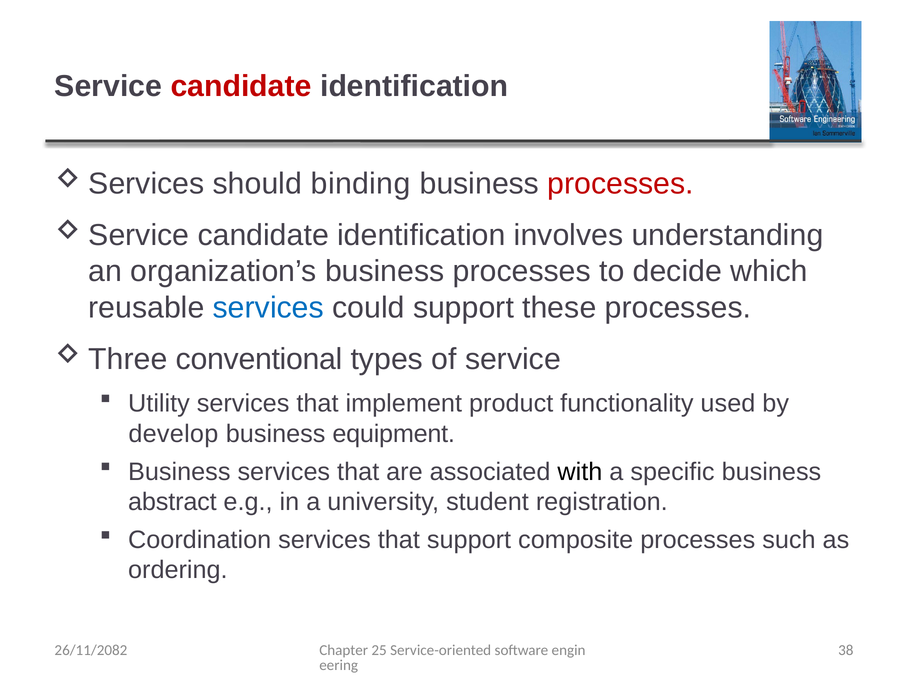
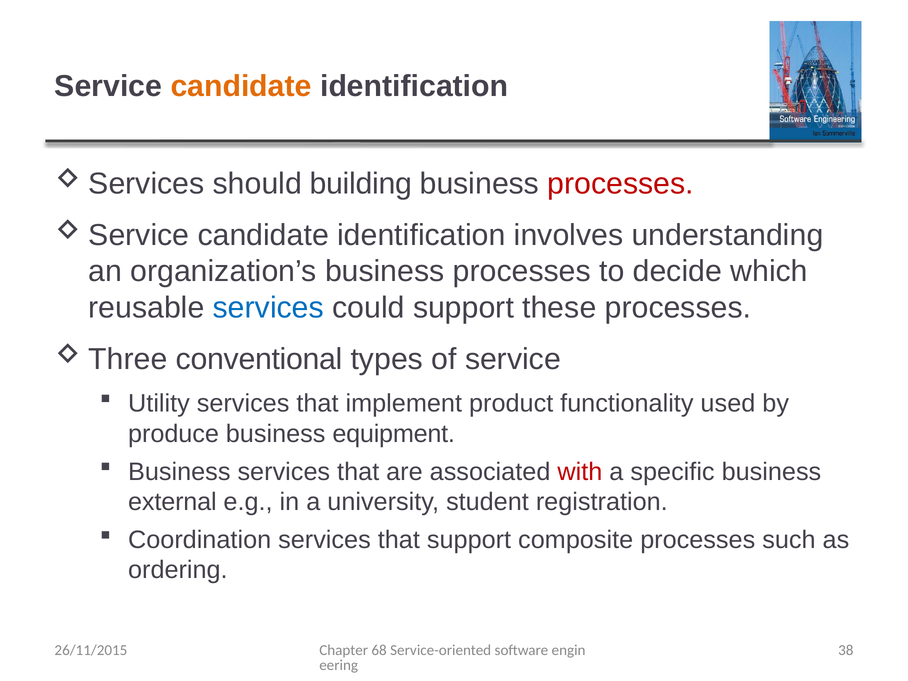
candidate at (241, 86) colour: red -> orange
binding: binding -> building
develop: develop -> produce
with colour: black -> red
abstract: abstract -> external
25: 25 -> 68
26/11/2082: 26/11/2082 -> 26/11/2015
